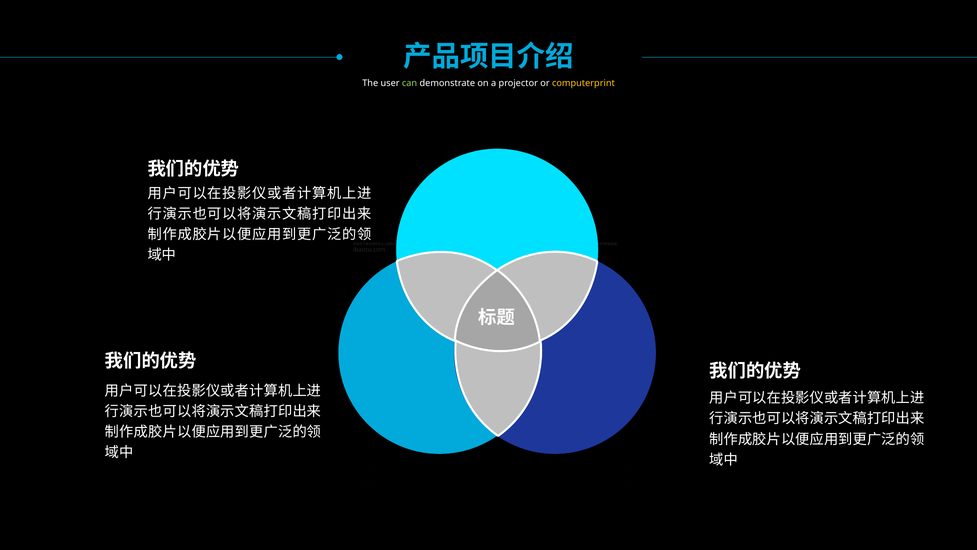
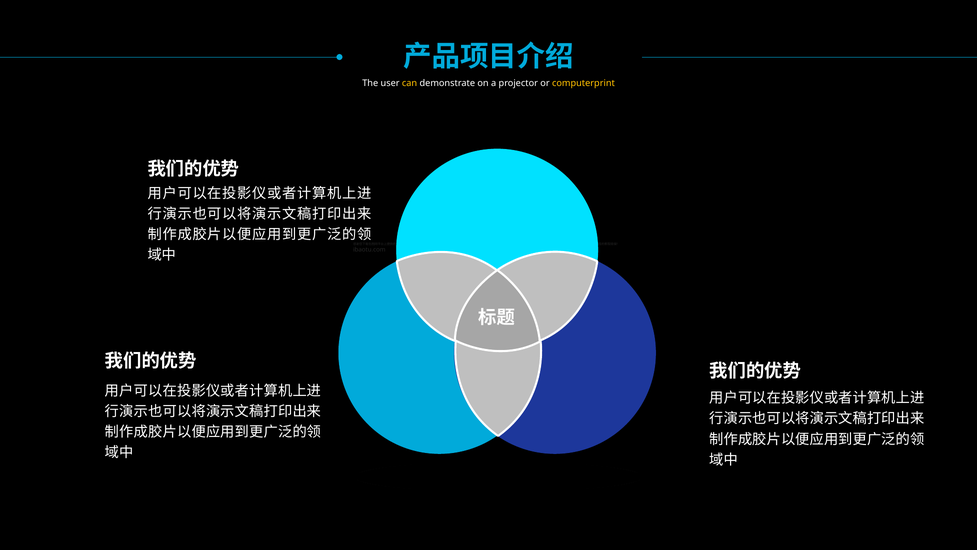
can colour: light green -> yellow
